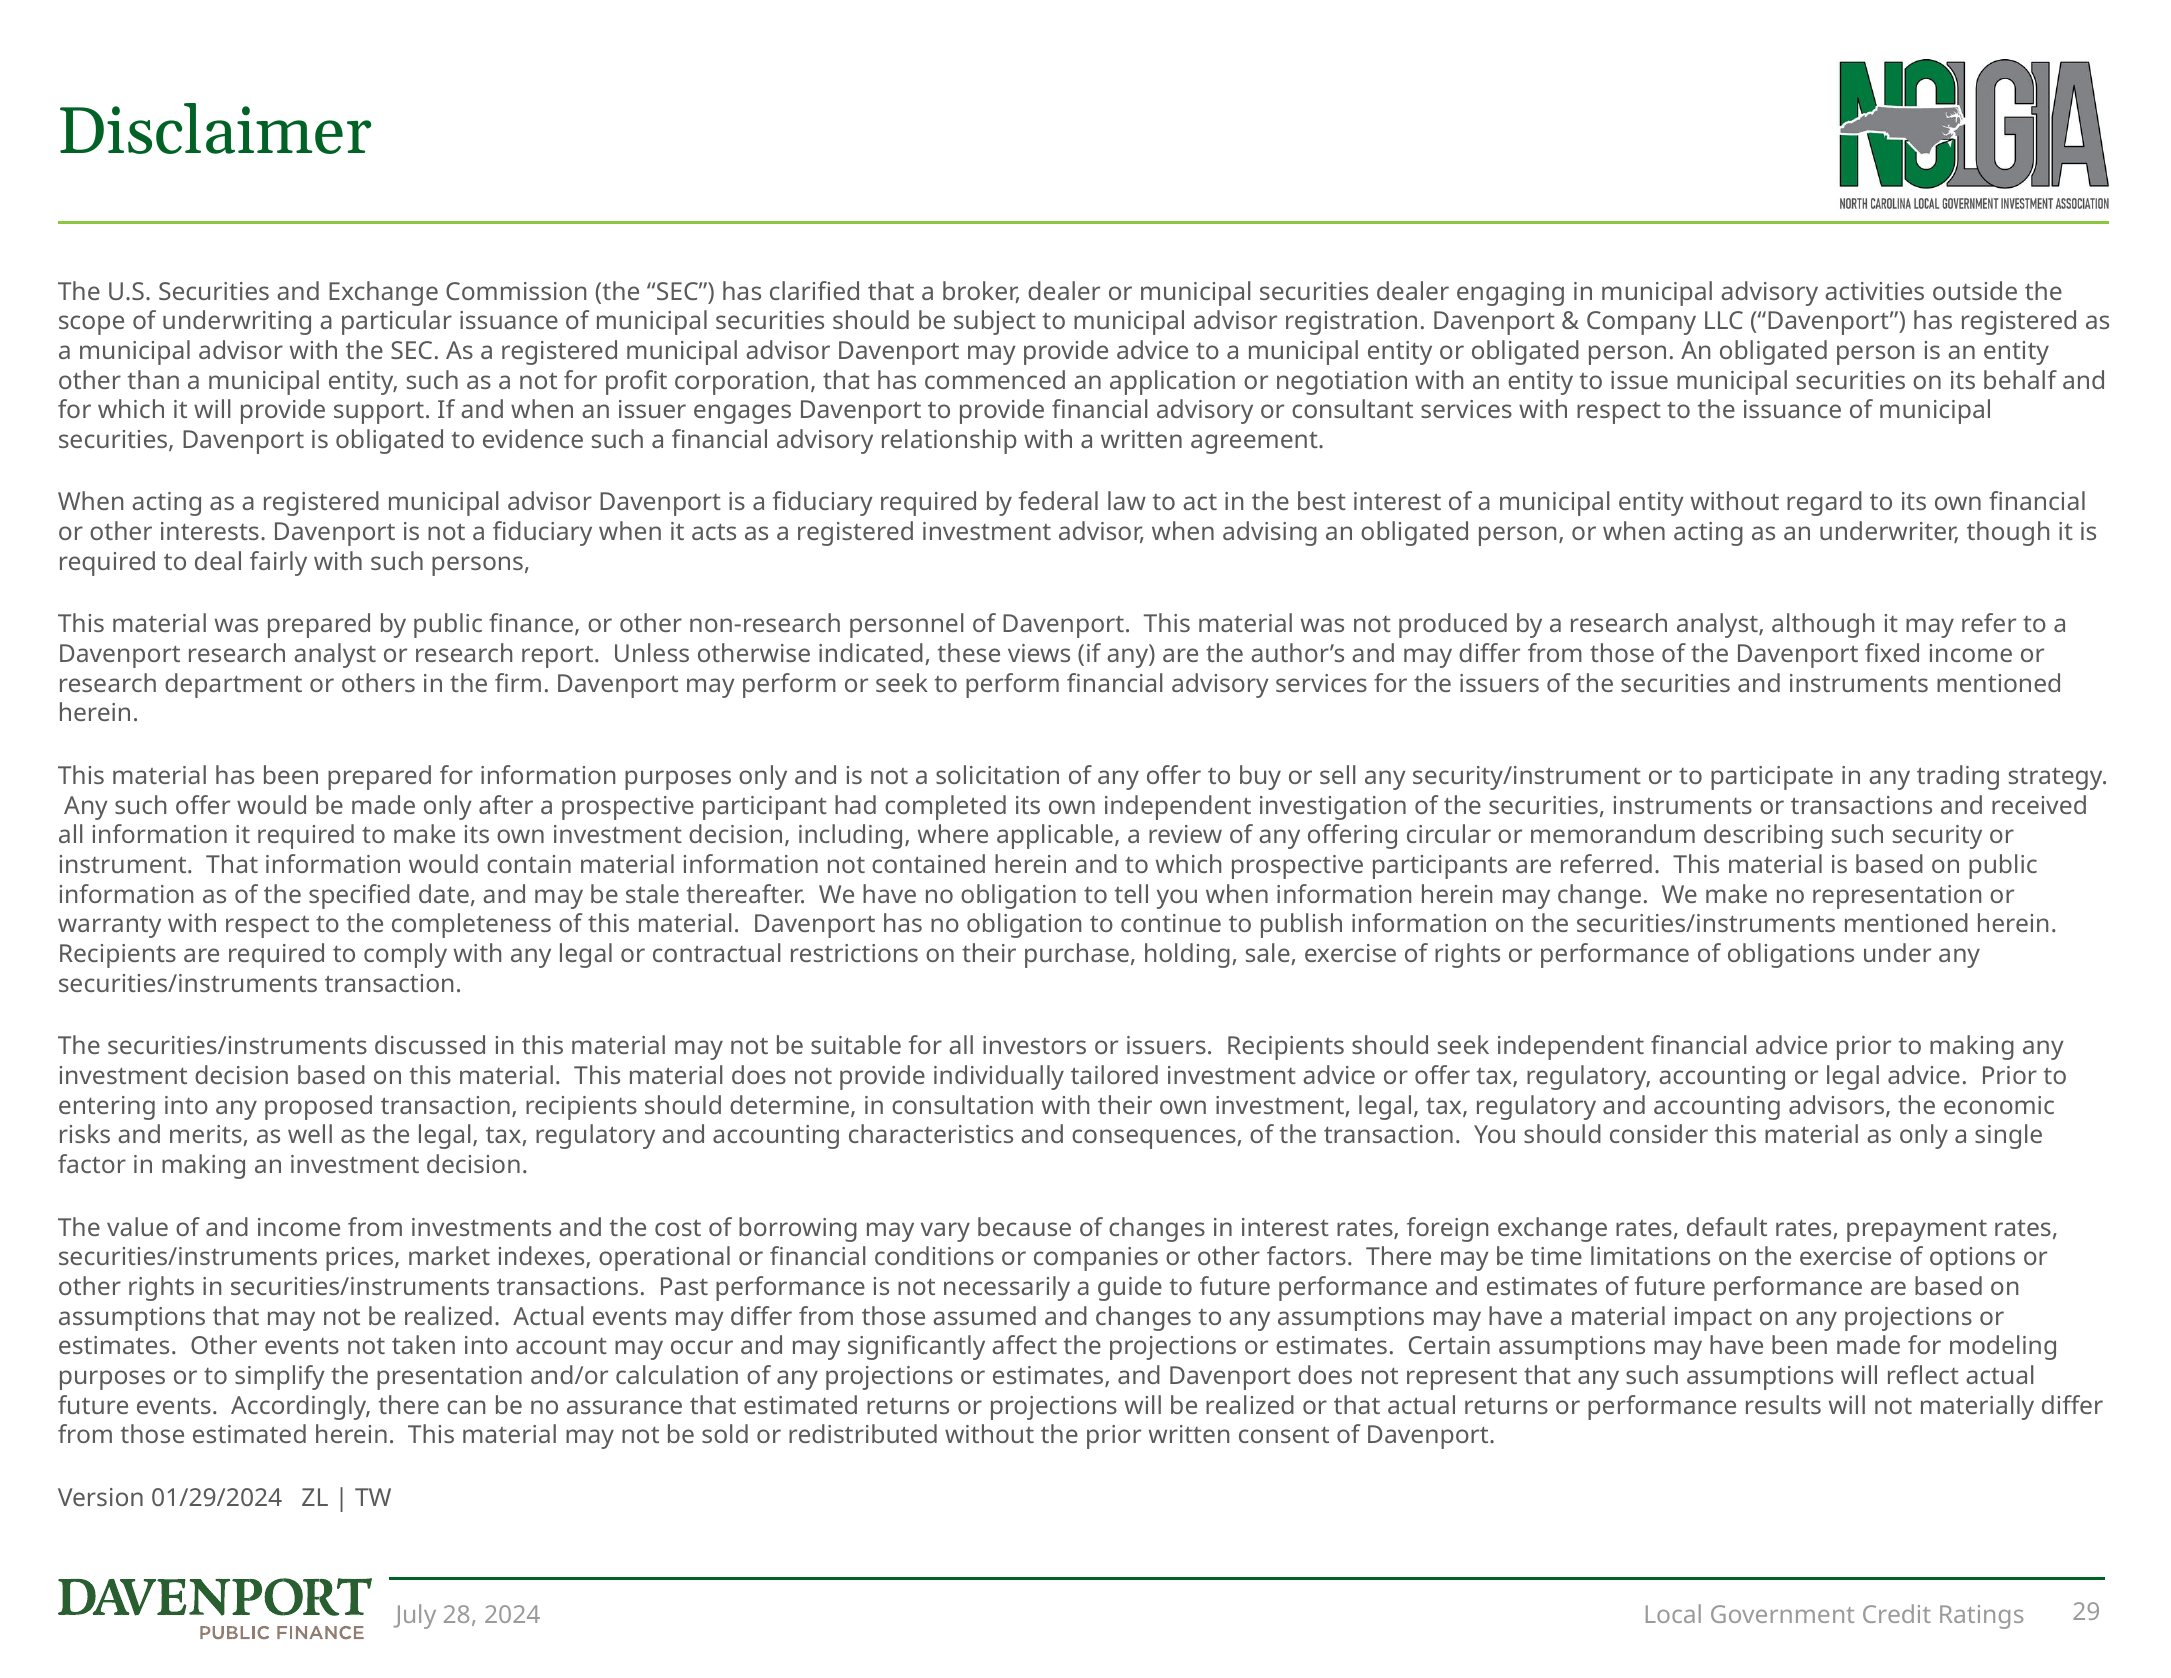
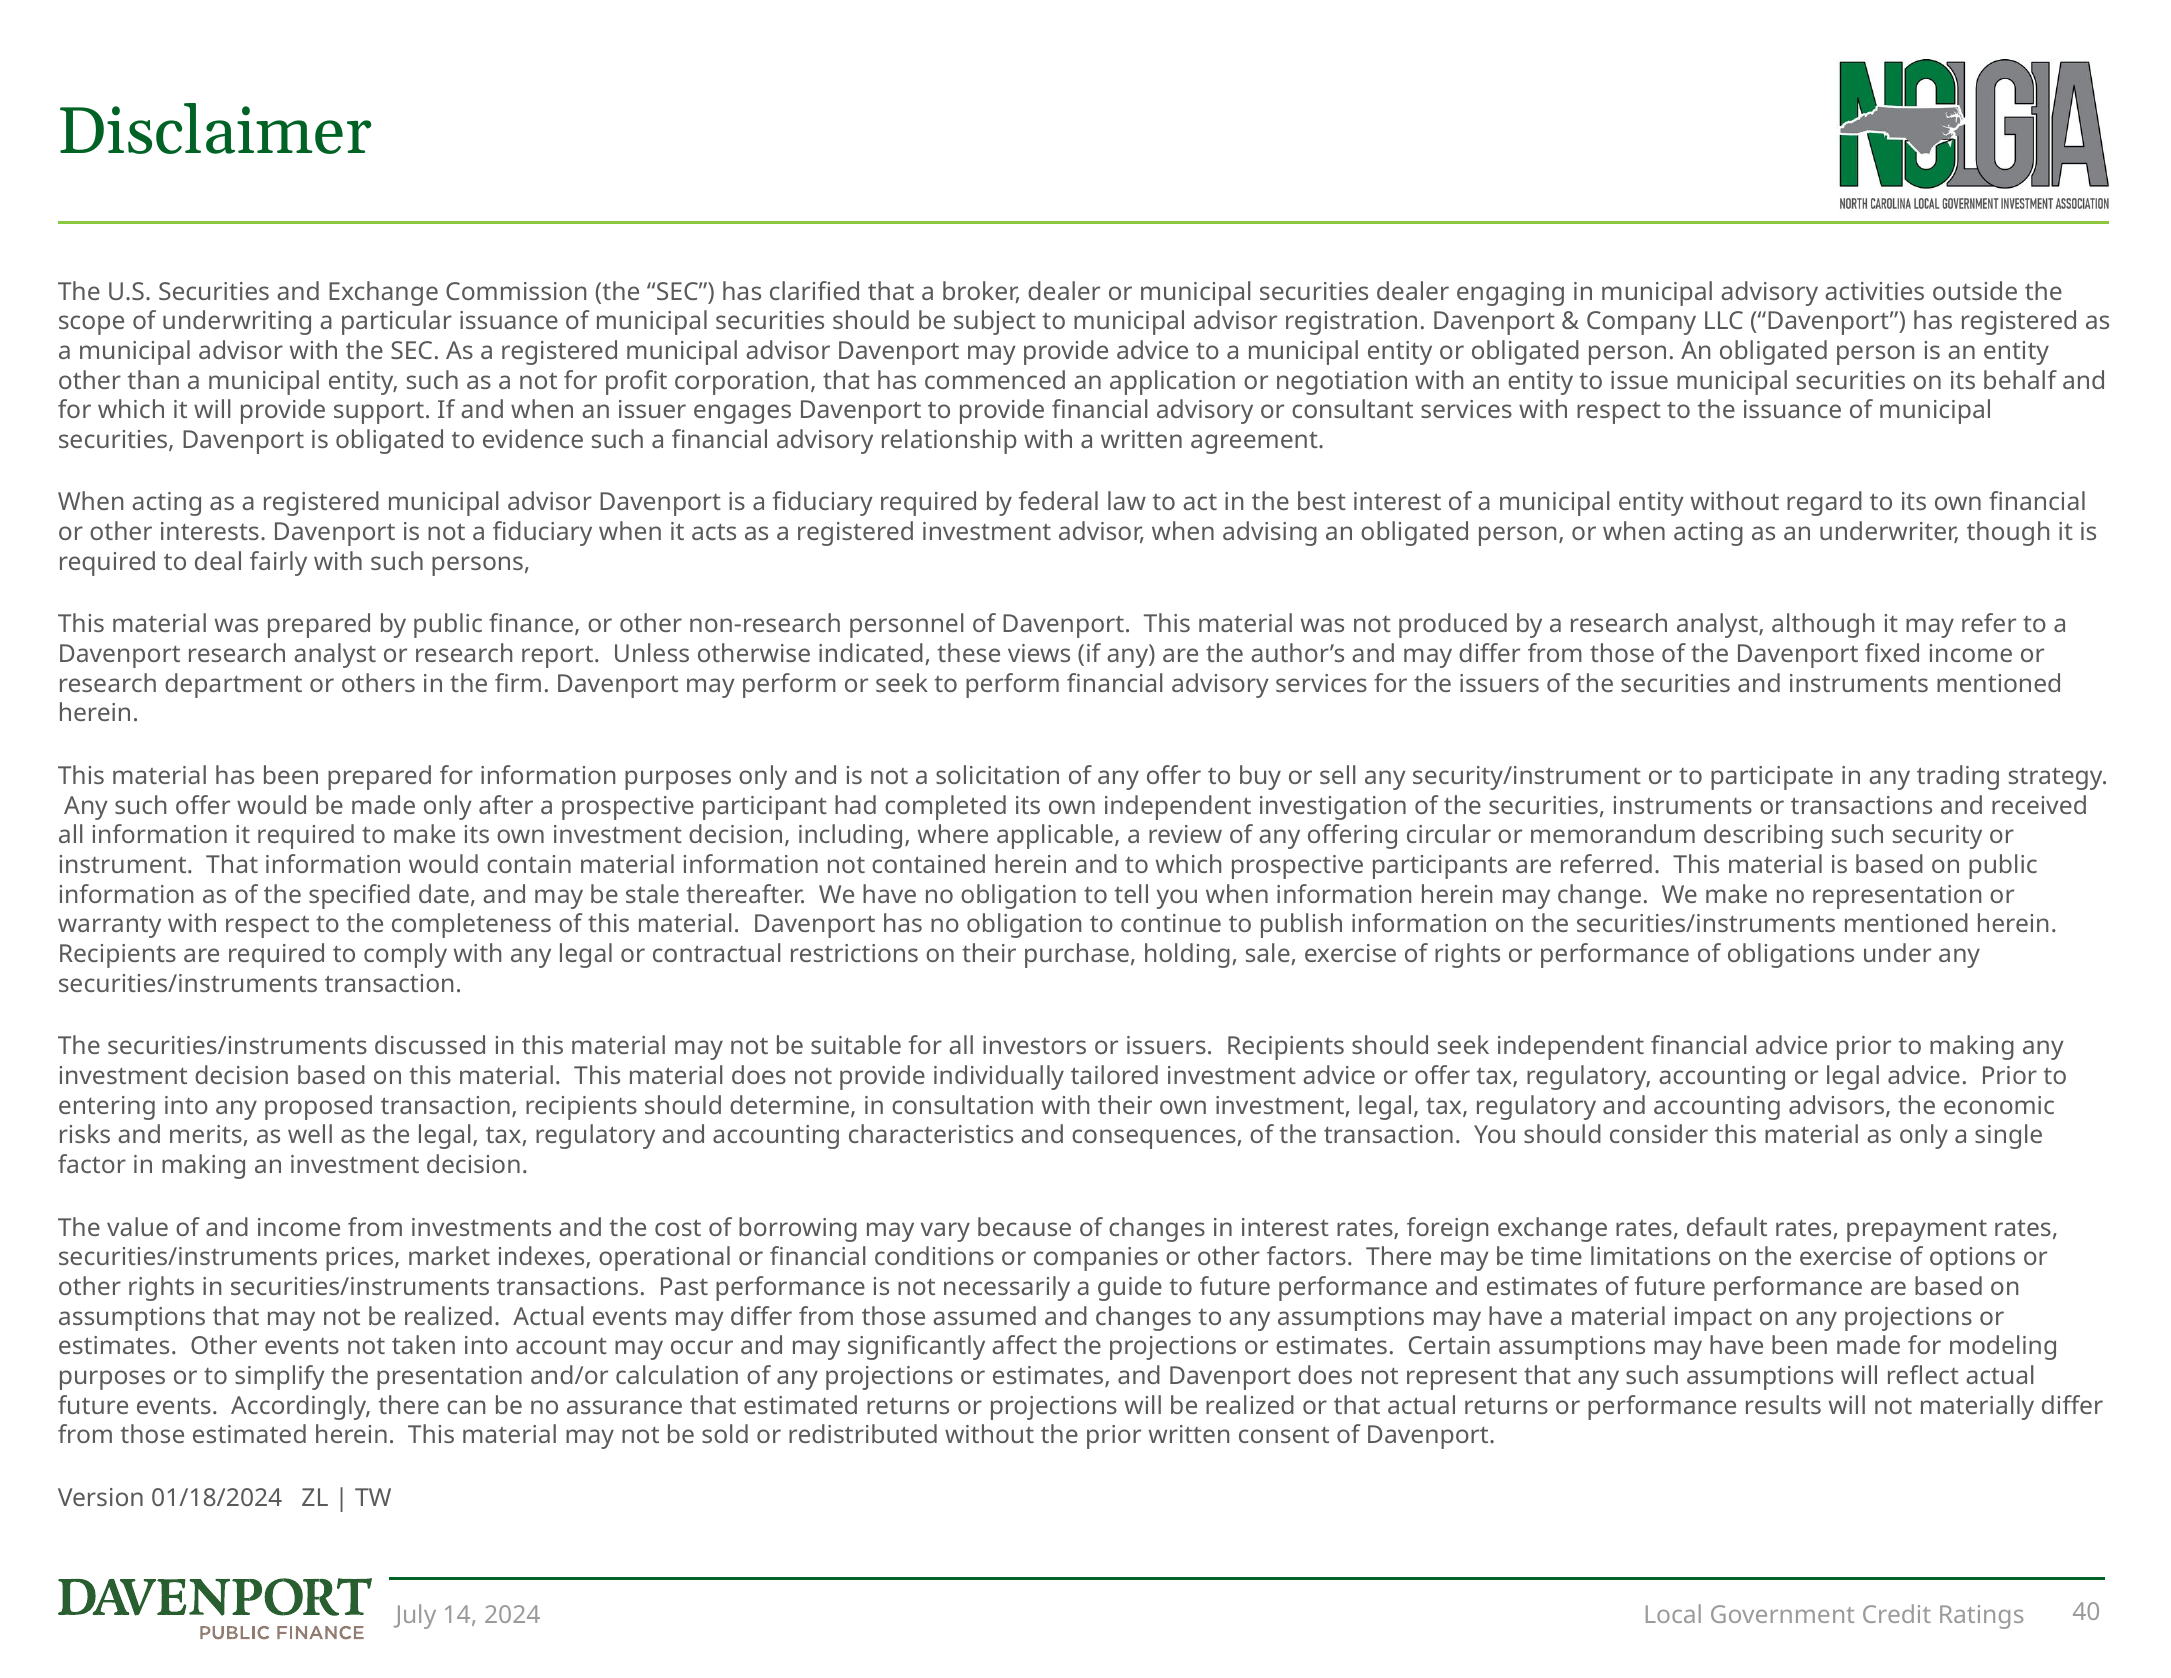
01/29/2024: 01/29/2024 -> 01/18/2024
28: 28 -> 14
29: 29 -> 40
